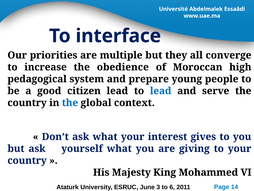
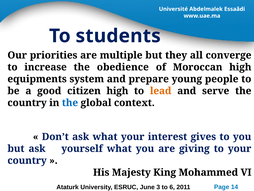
interface: interface -> students
pedagogical: pedagogical -> equipments
citizen lead: lead -> high
lead at (161, 91) colour: blue -> orange
